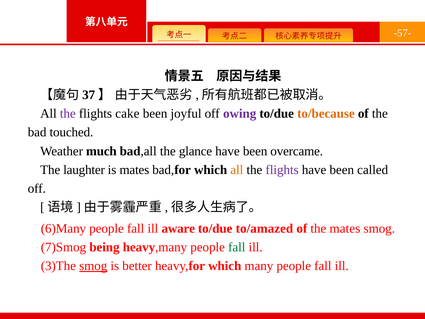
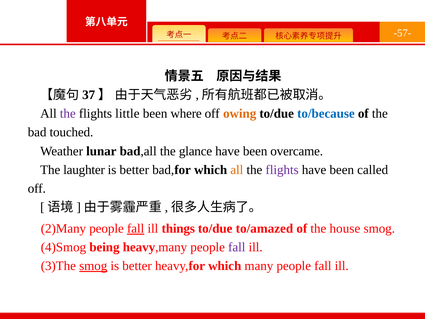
cake: cake -> little
joyful: joyful -> where
owing colour: purple -> orange
to/because colour: orange -> blue
much: much -> lunar
mates at (134, 170): mates -> better
6)Many: 6)Many -> 2)Many
fall at (136, 228) underline: none -> present
aware: aware -> things
the mates: mates -> house
7)Smog: 7)Smog -> 4)Smog
fall at (237, 247) colour: green -> purple
